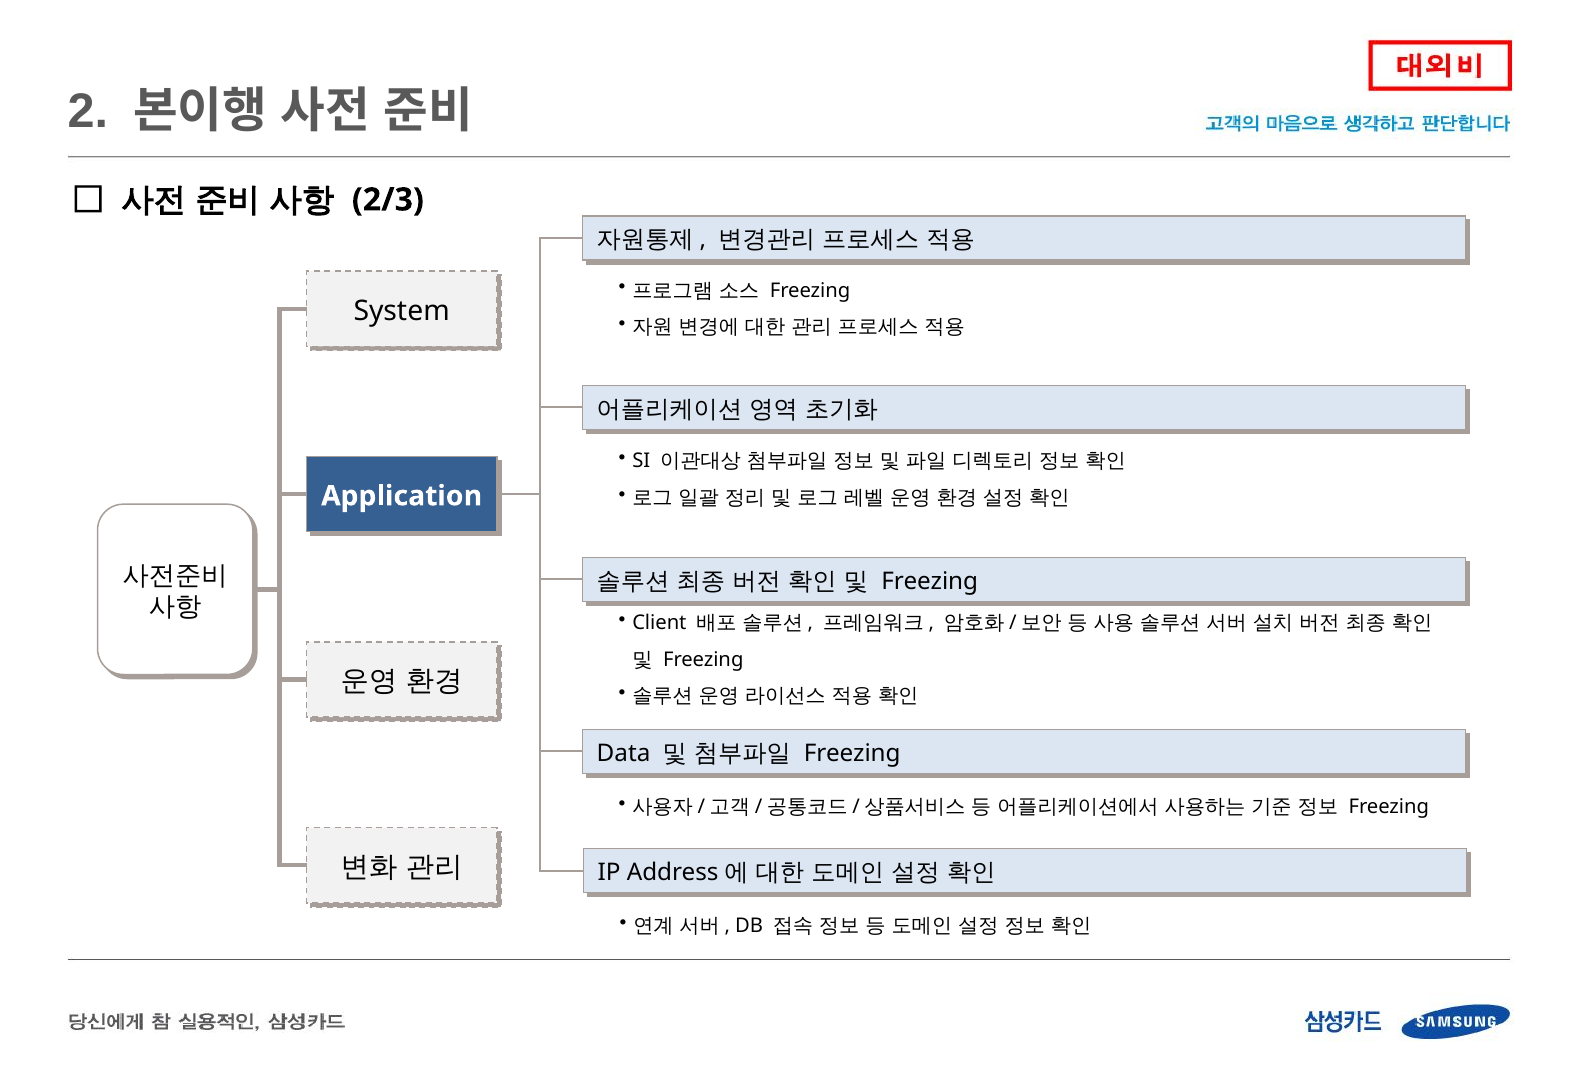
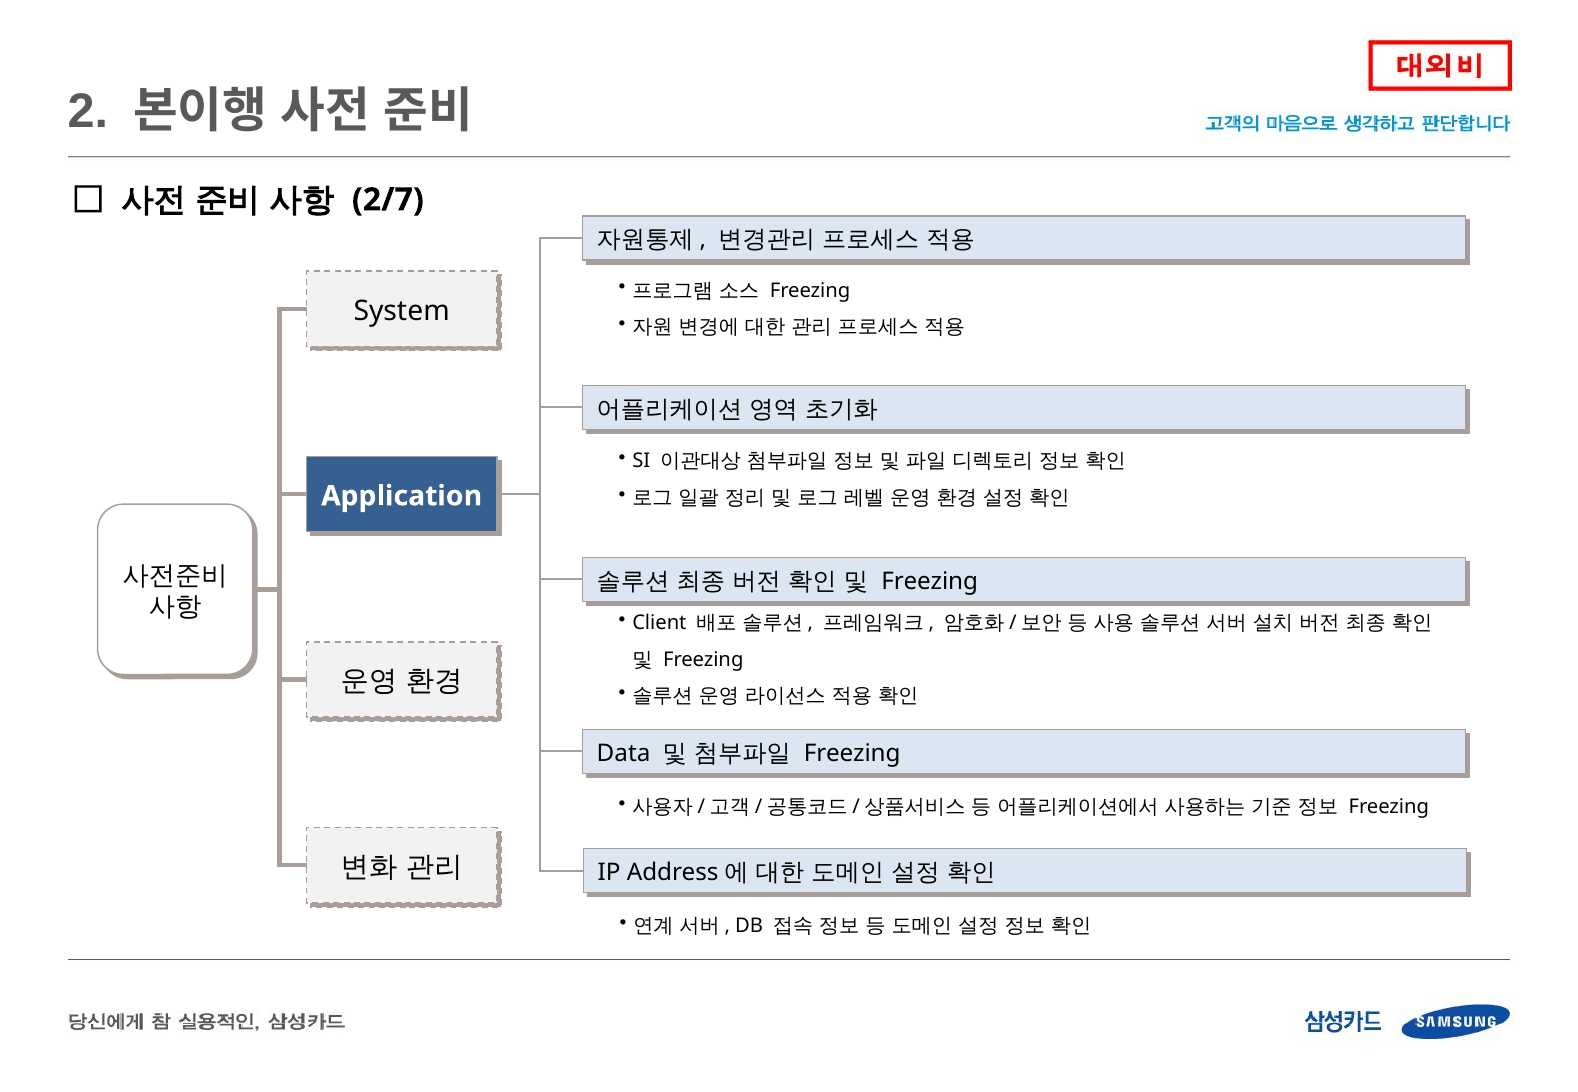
2/3: 2/3 -> 2/7
